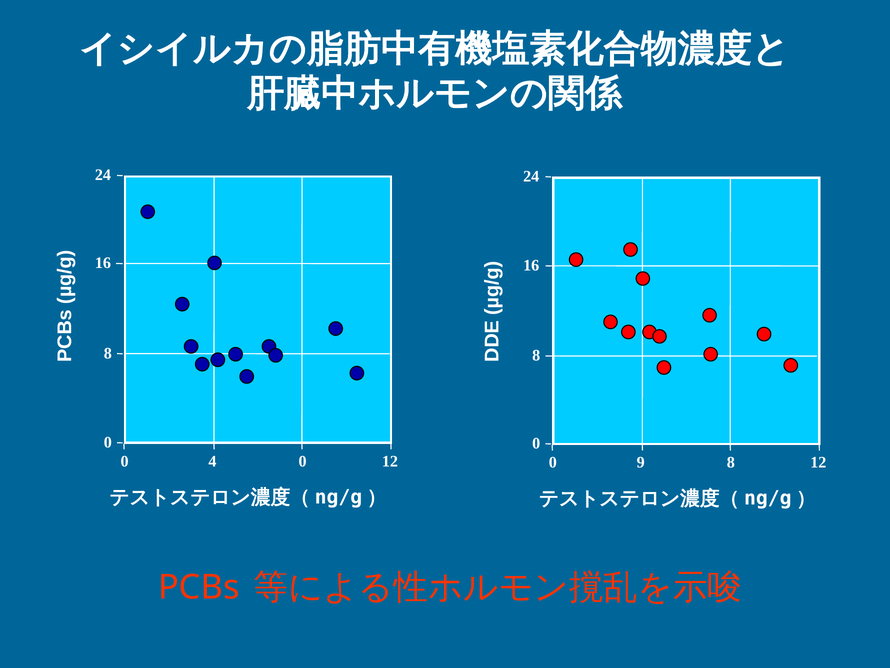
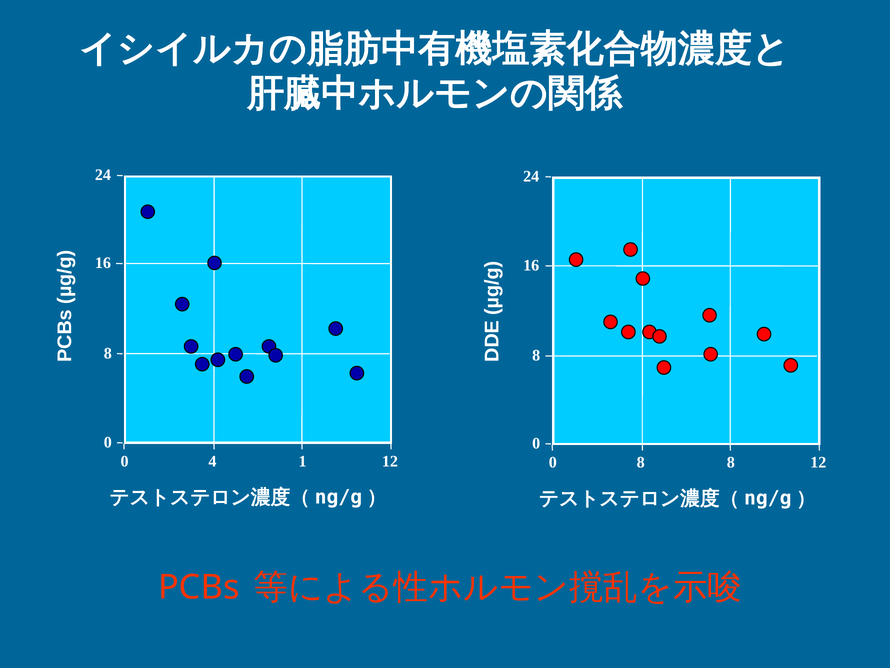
4 0: 0 -> 1
9 at (641, 462): 9 -> 8
